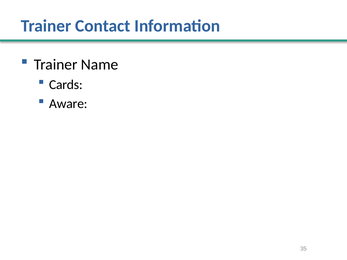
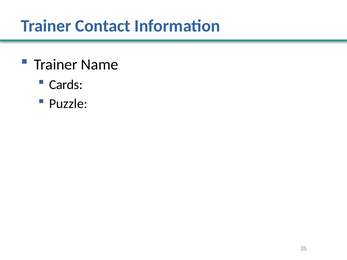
Aware: Aware -> Puzzle
